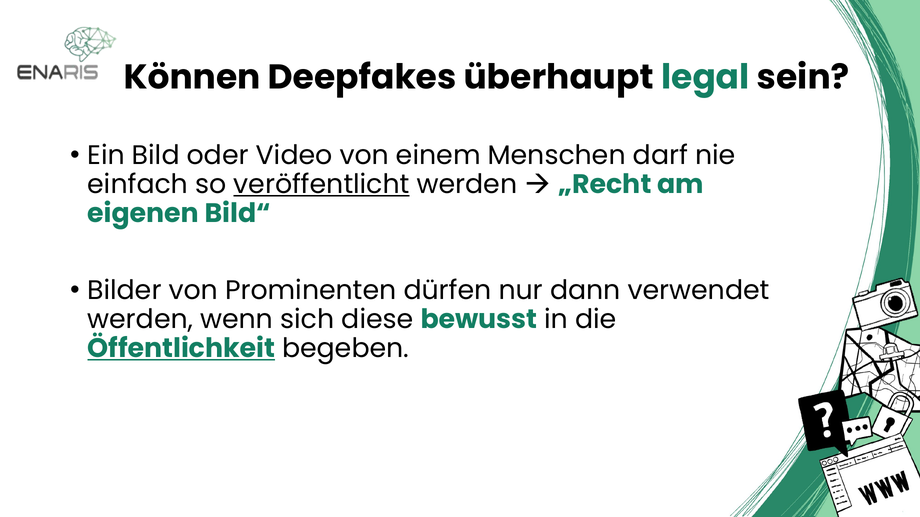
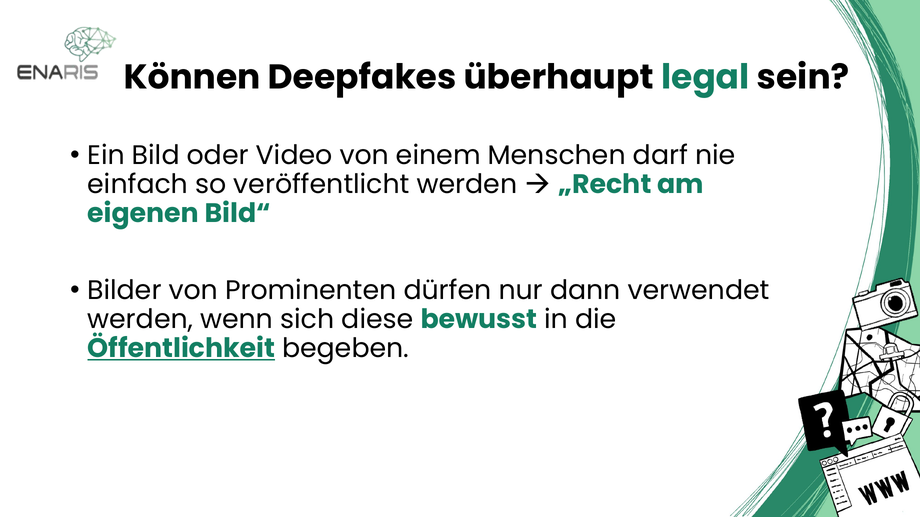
veröffentlicht underline: present -> none
